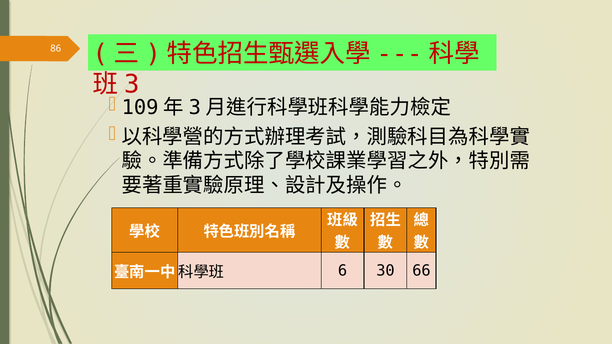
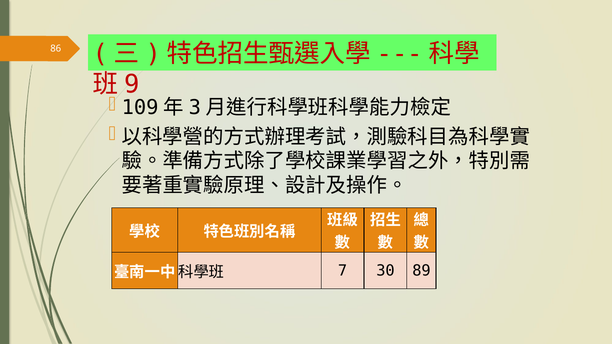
3: 3 -> 9
6: 6 -> 7
66: 66 -> 89
